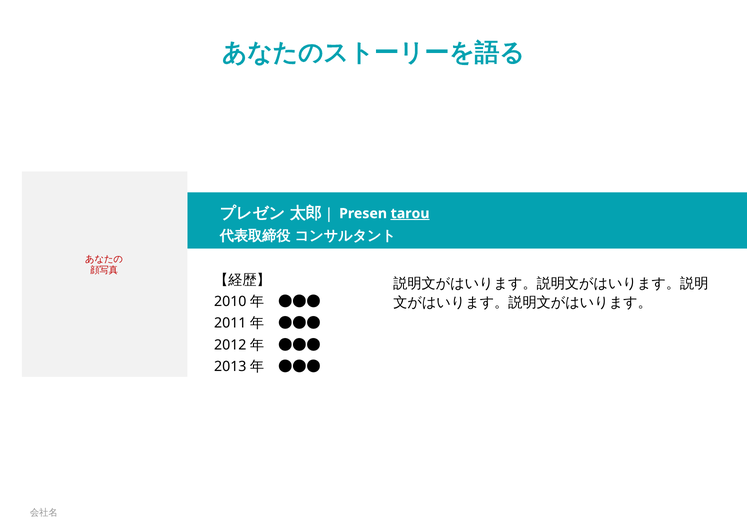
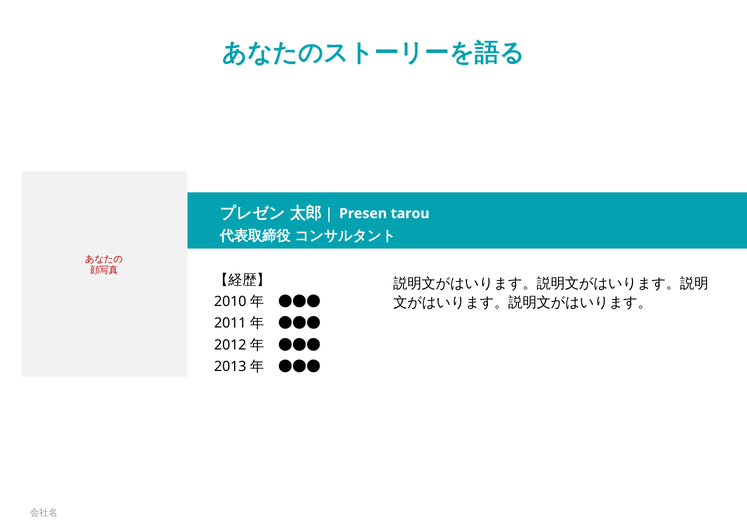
tarou underline: present -> none
